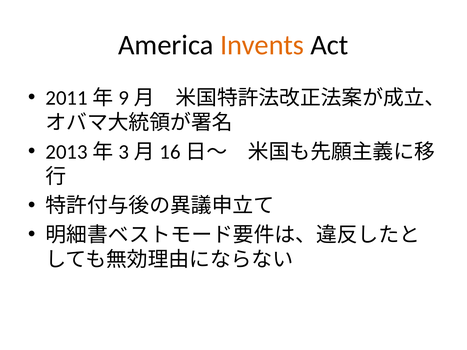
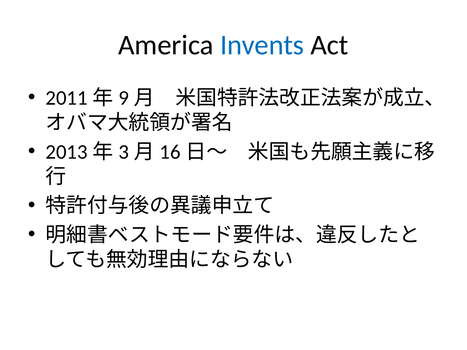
Invents colour: orange -> blue
